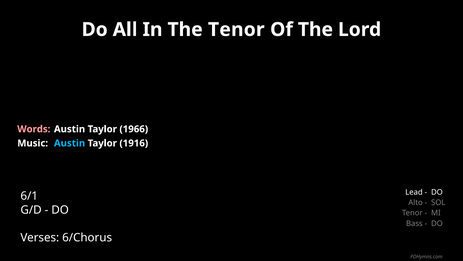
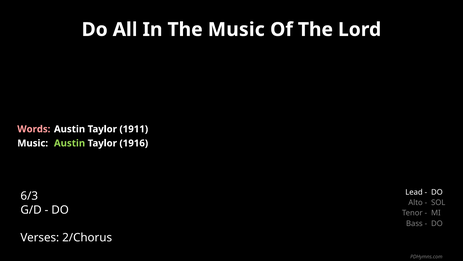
The Tenor: Tenor -> Music
1966: 1966 -> 1911
Austin at (70, 143) colour: light blue -> light green
6/1: 6/1 -> 6/3
6/Chorus: 6/Chorus -> 2/Chorus
